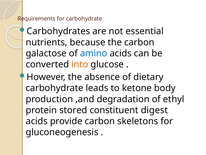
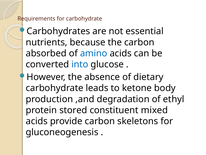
galactose: galactose -> absorbed
into colour: orange -> blue
digest: digest -> mixed
